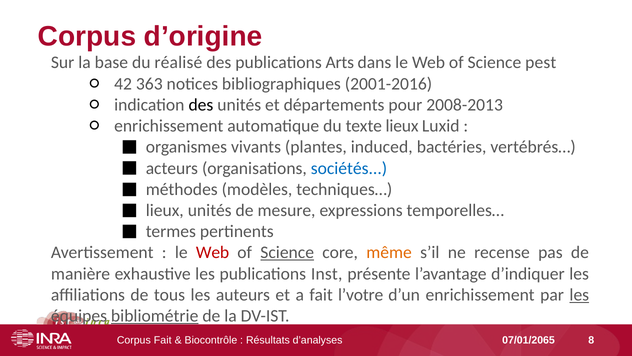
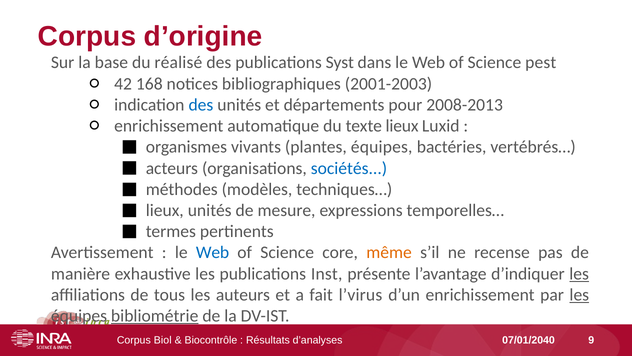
Arts: Arts -> Syst
363: 363 -> 168
2001-2016: 2001-2016 -> 2001-2003
des at (201, 105) colour: black -> blue
plantes induced: induced -> équipes
Web at (213, 252) colour: red -> blue
Science at (287, 252) underline: present -> none
les at (579, 273) underline: none -> present
l’votre: l’votre -> l’virus
Corpus Fait: Fait -> Biol
07/01/2065: 07/01/2065 -> 07/01/2040
8: 8 -> 9
